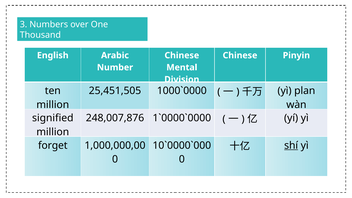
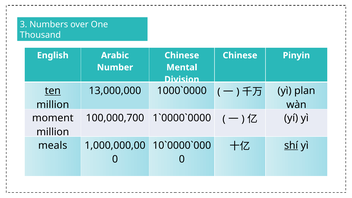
ten underline: none -> present
25,451,505: 25,451,505 -> 13,000,000
signified: signified -> moment
248,007,876: 248,007,876 -> 100,000,700
forget: forget -> meals
